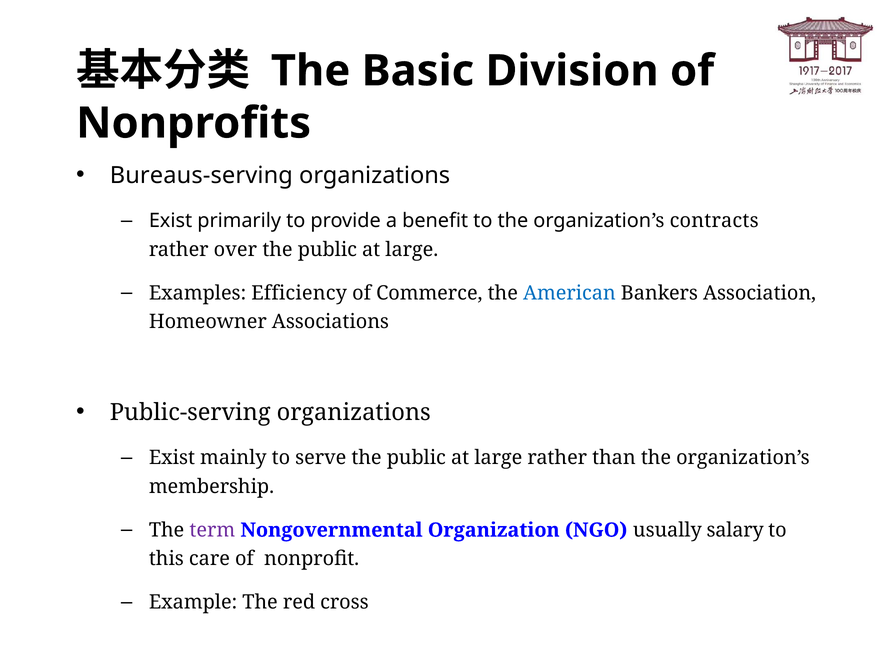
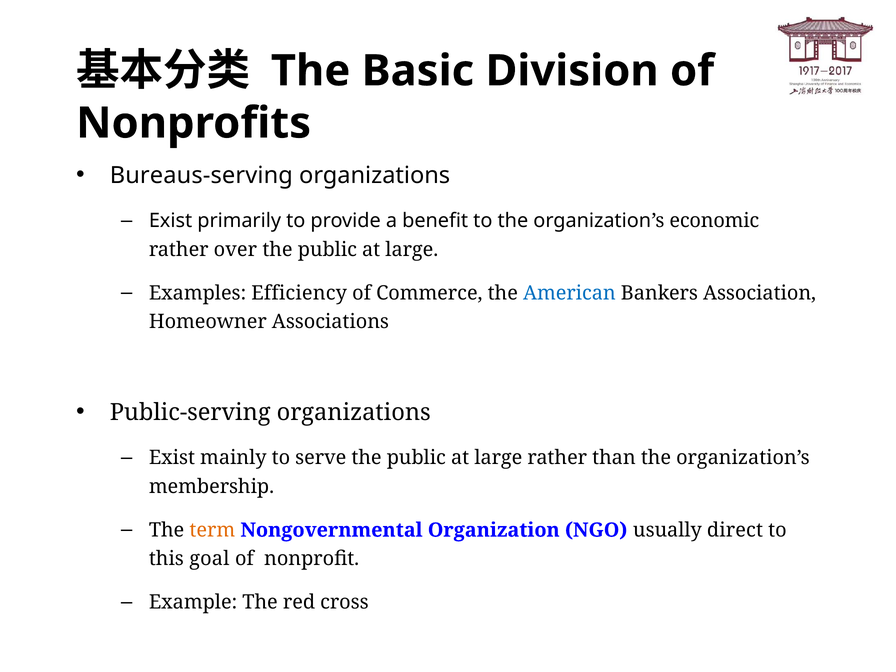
contracts: contracts -> economic
term colour: purple -> orange
salary: salary -> direct
care: care -> goal
